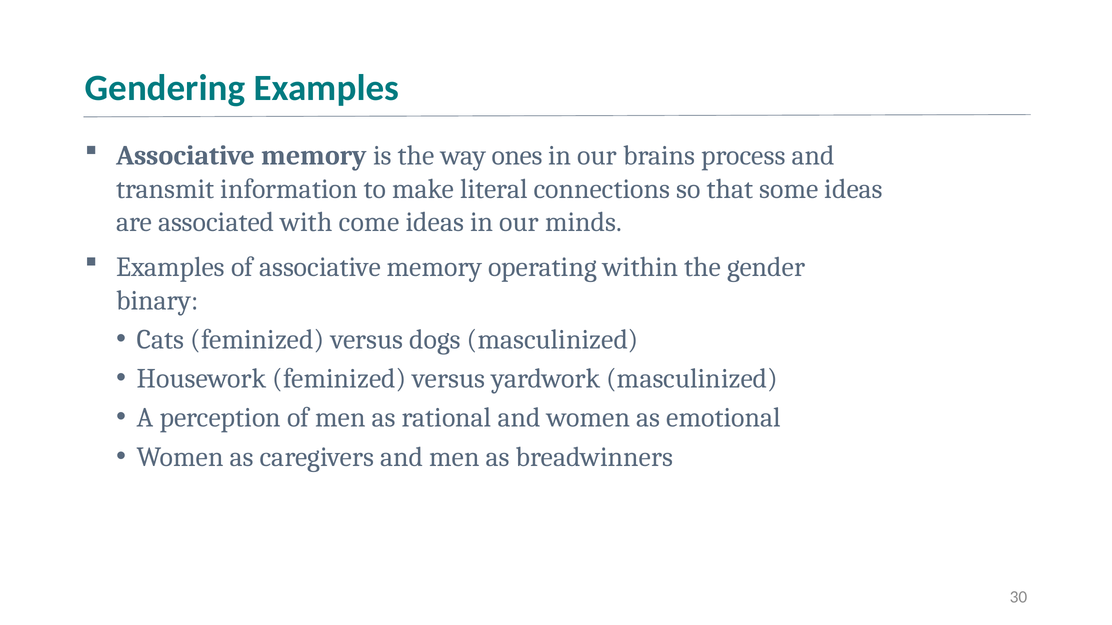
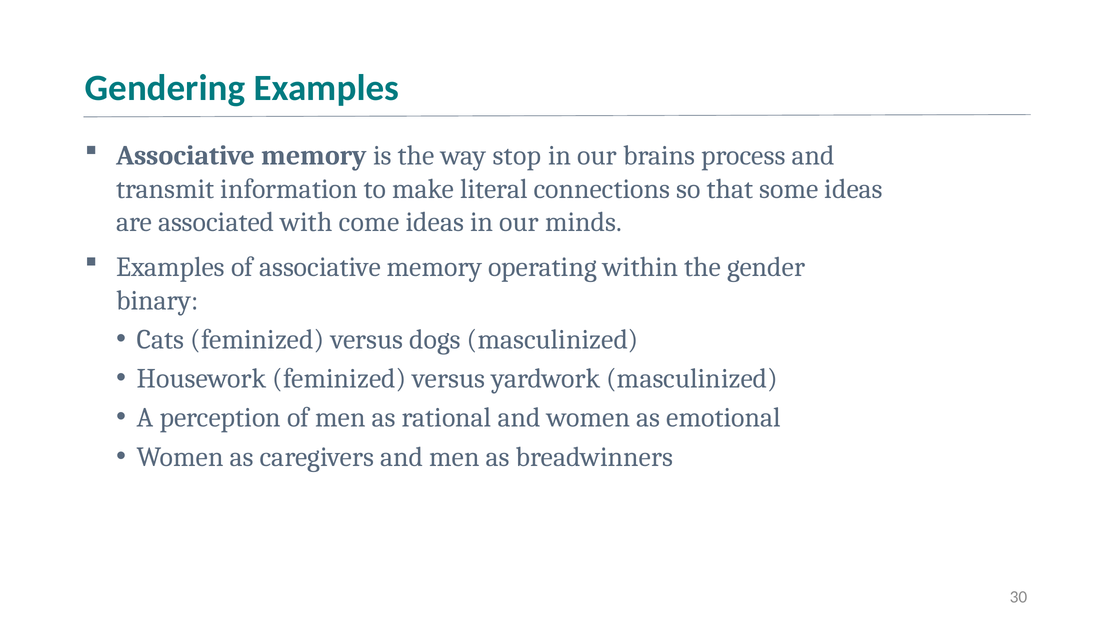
ones: ones -> stop
